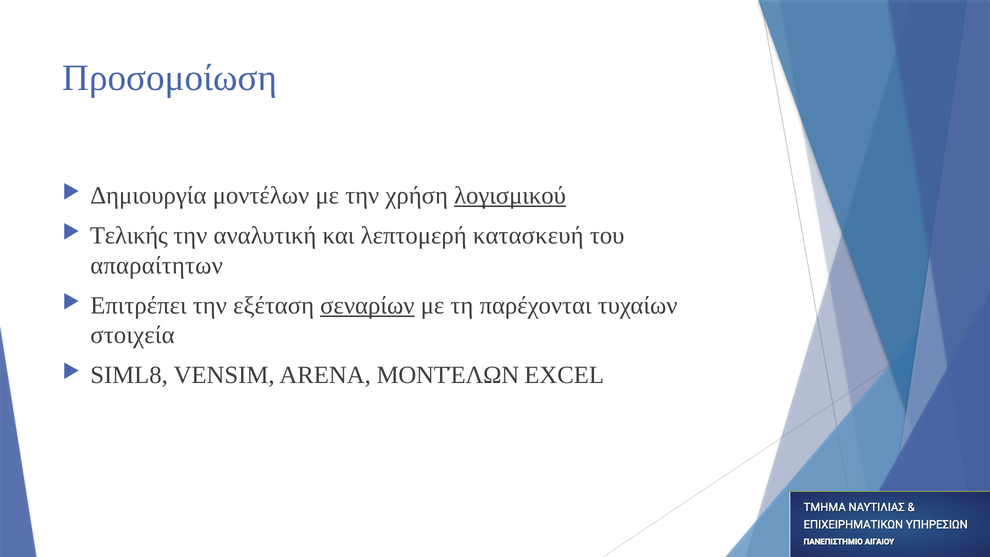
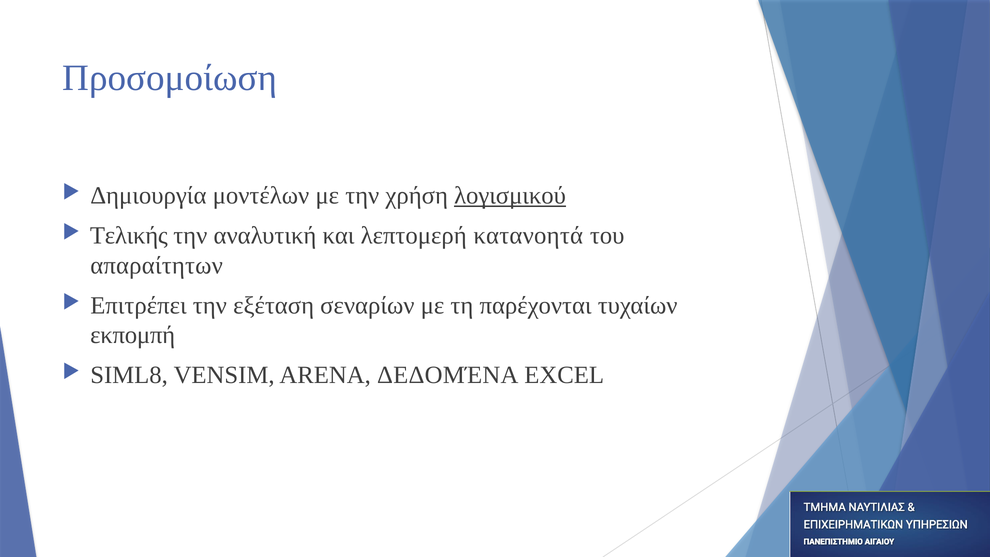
κατασκευή: κατασκευή -> κατανοητά
σεναρίων underline: present -> none
στοιχεία: στοιχεία -> εκπομπή
ARENA ΜΟΝΤΈΛΩΝ: ΜΟΝΤΈΛΩΝ -> ΔΕΔΟΜΈΝΑ
